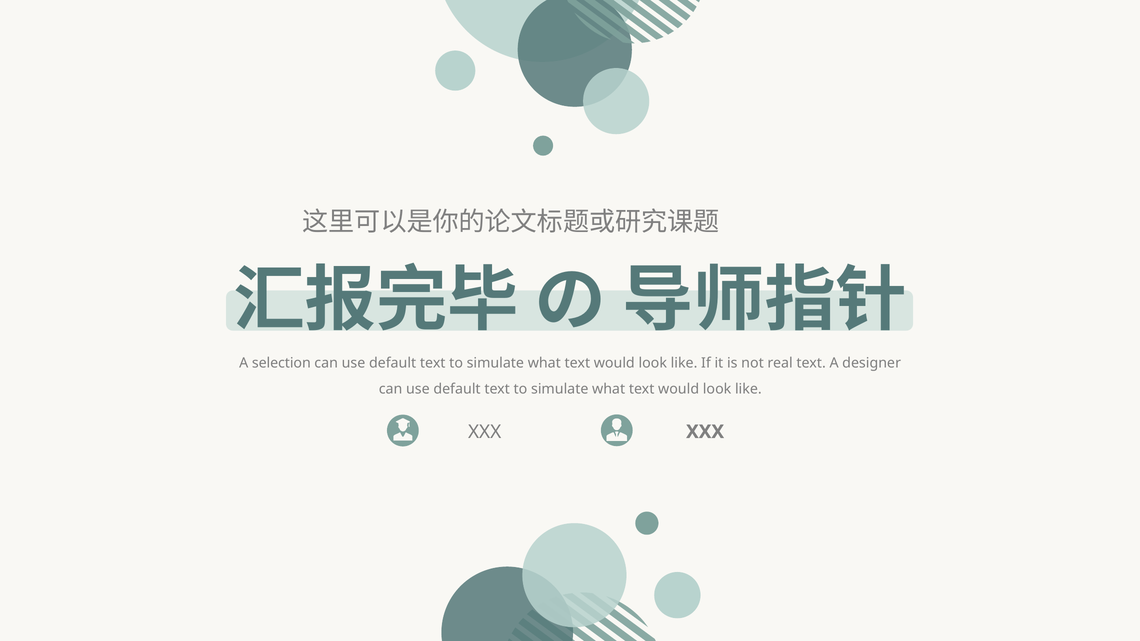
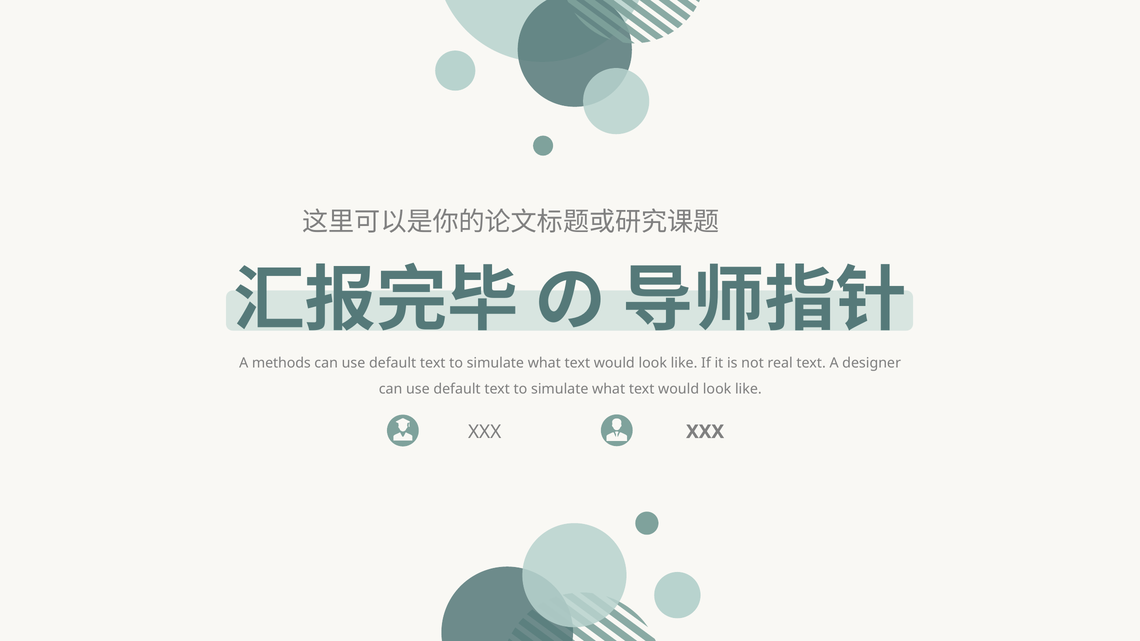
selection: selection -> methods
